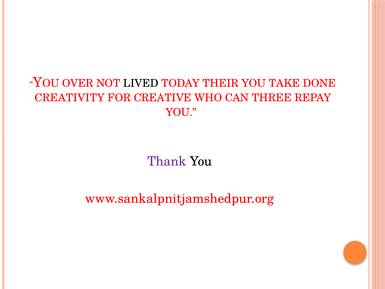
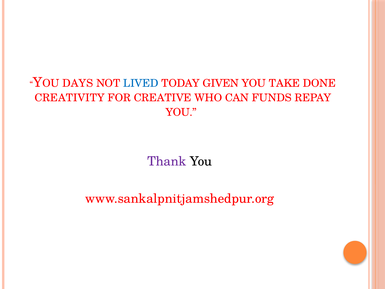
OVER: OVER -> DAYS
LIVED colour: black -> blue
THEIR: THEIR -> GIVEN
THREE: THREE -> FUNDS
